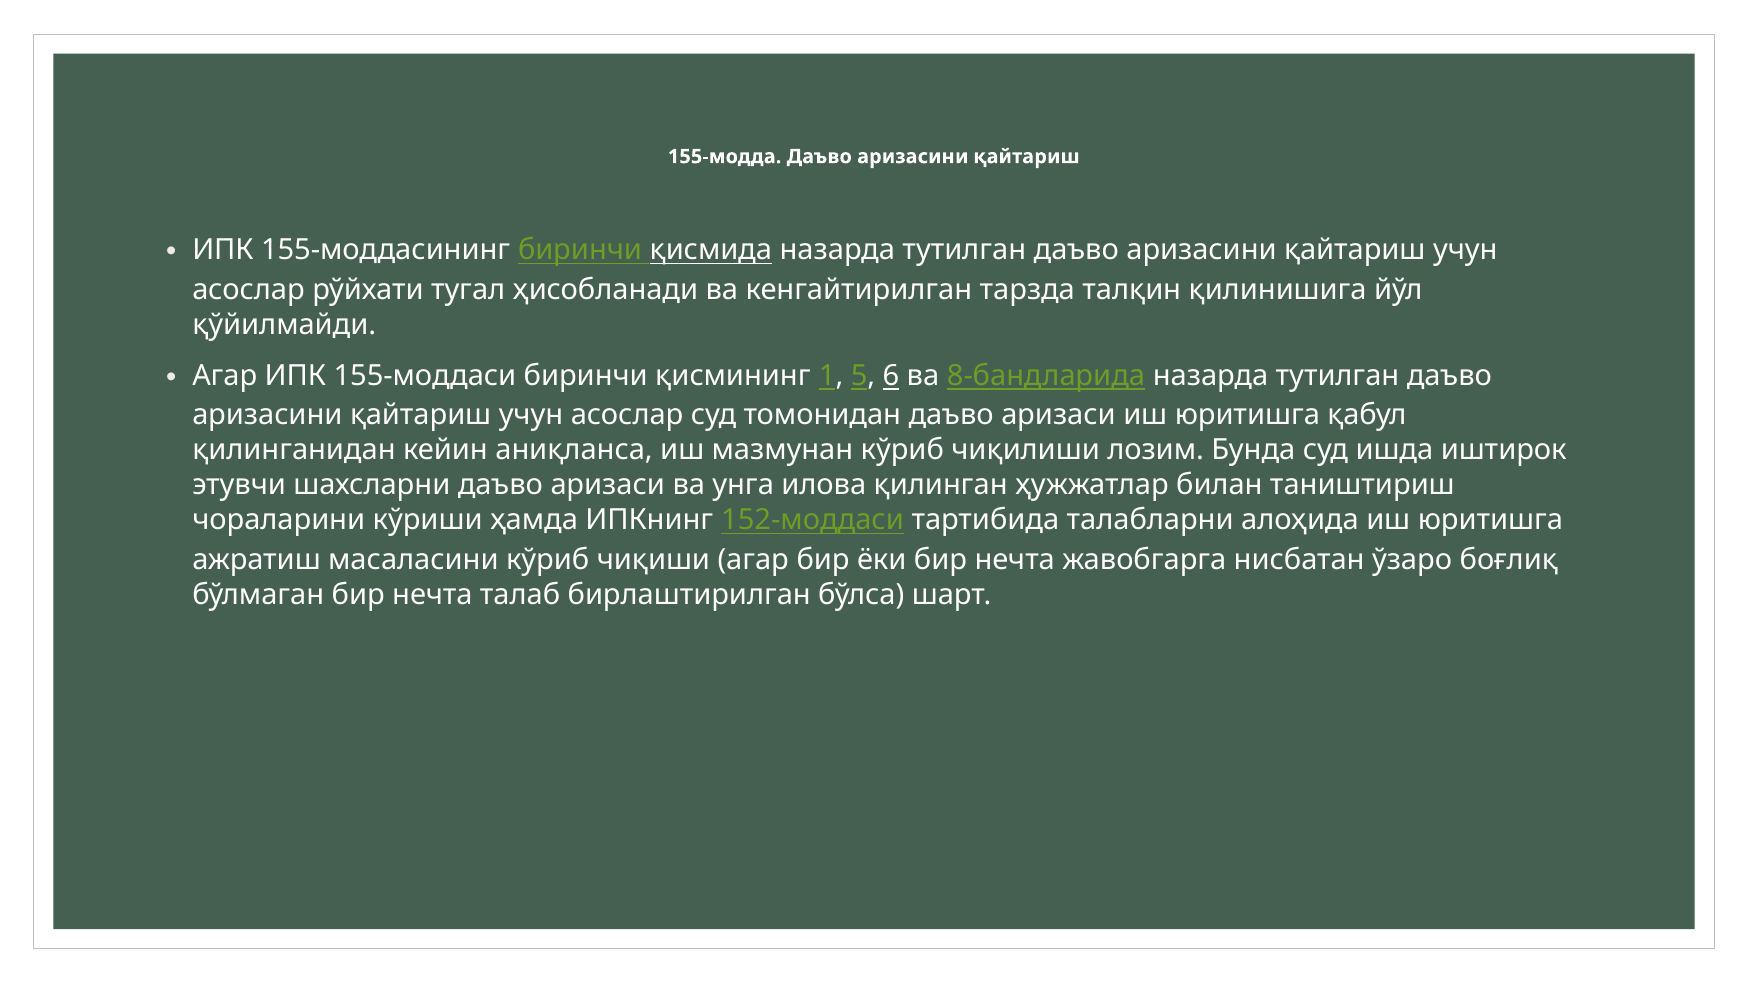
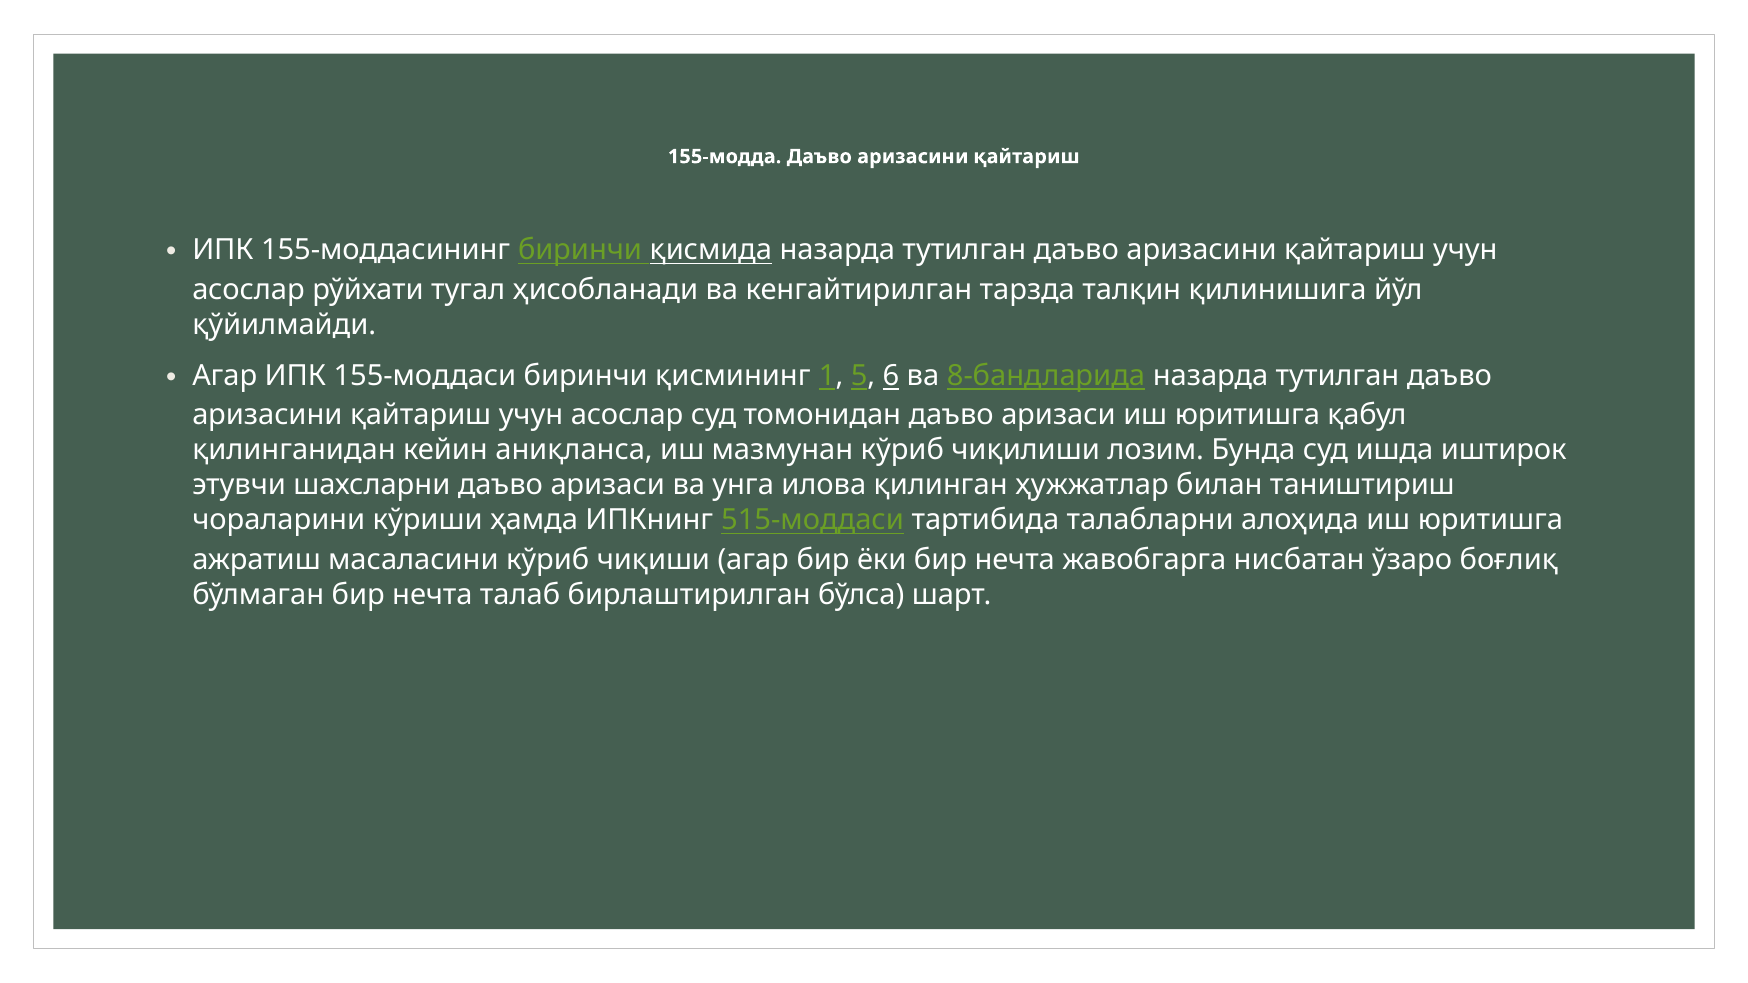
152-моддаси: 152-моддаси -> 515-моддаси
